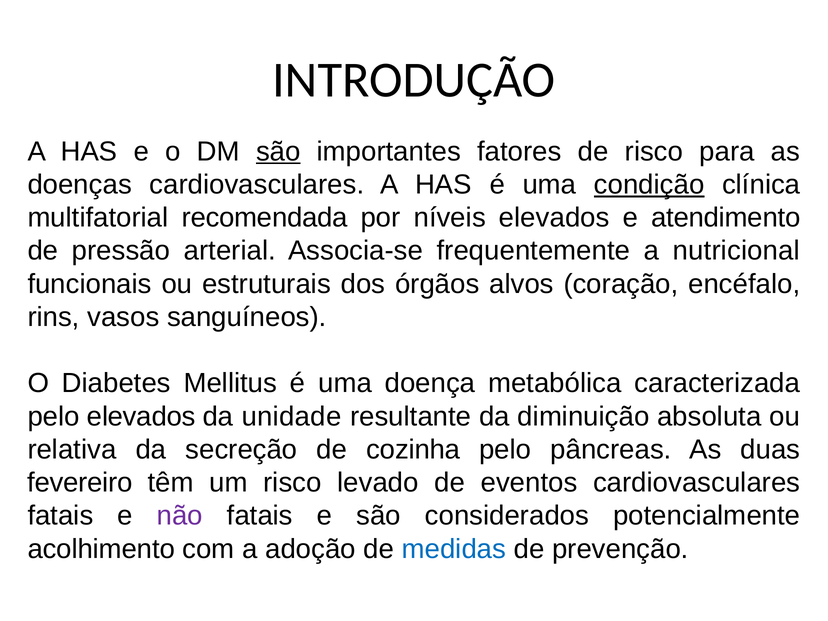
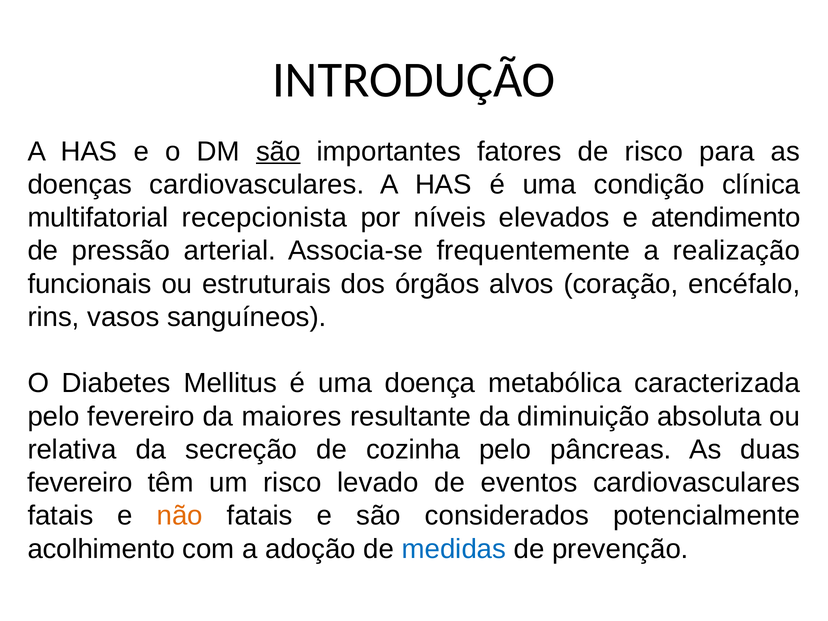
condição underline: present -> none
recomendada: recomendada -> recepcionista
nutricional: nutricional -> realização
pelo elevados: elevados -> fevereiro
unidade: unidade -> maiores
não colour: purple -> orange
